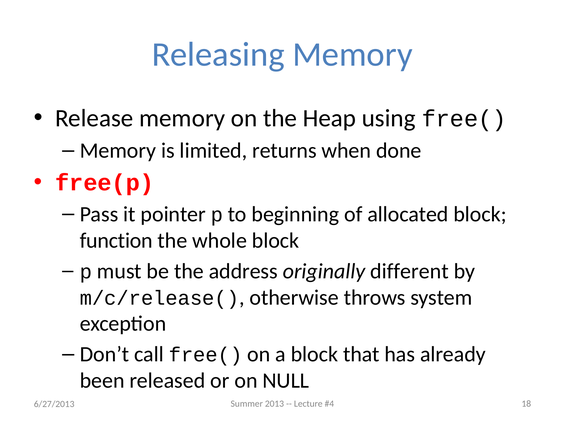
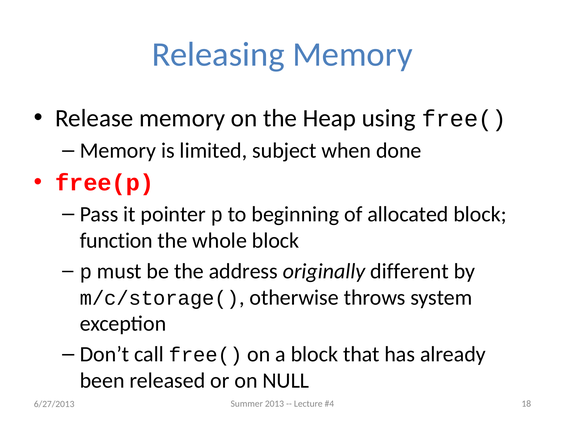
returns: returns -> subject
m/c/release(: m/c/release( -> m/c/storage(
